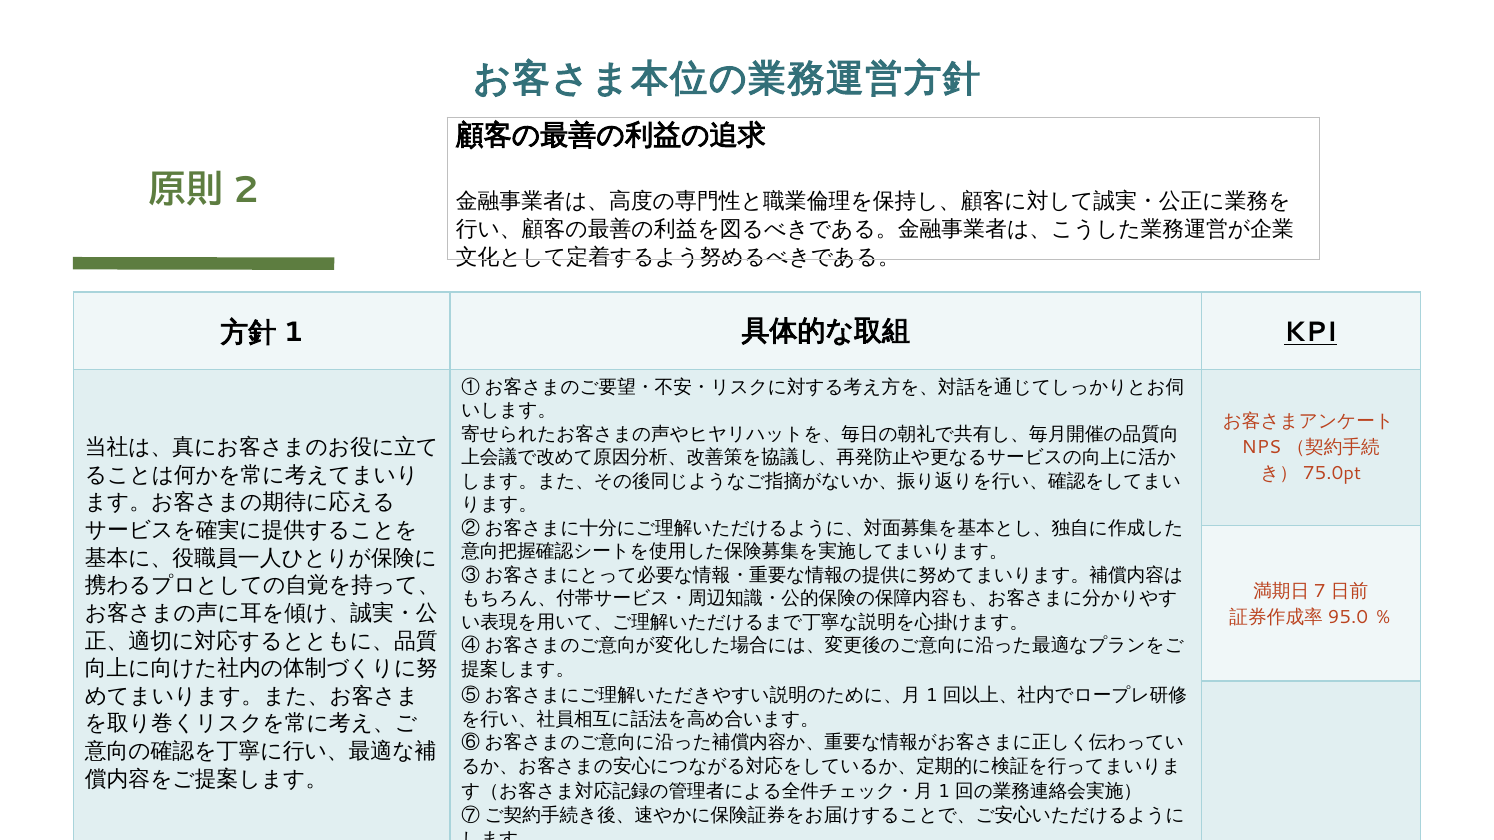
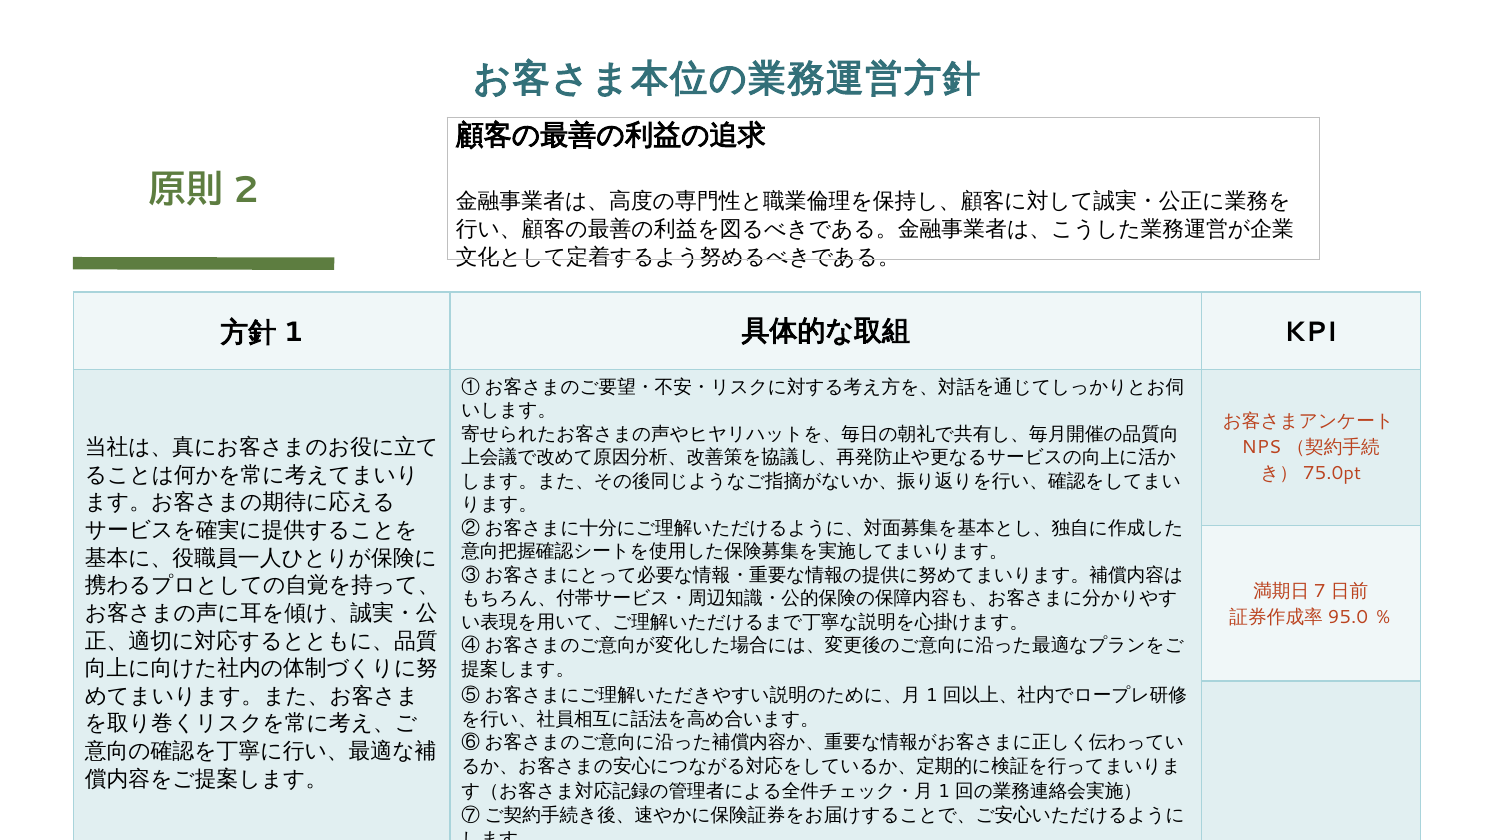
KPI underline: present -> none
